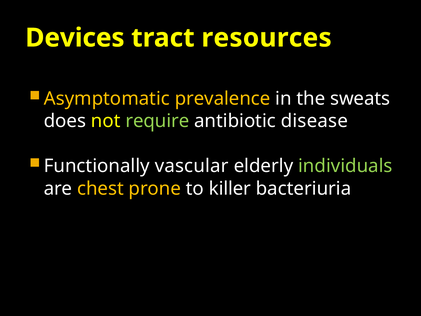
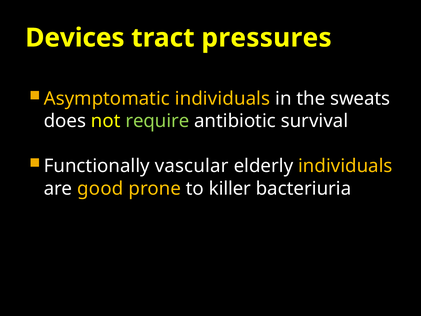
resources: resources -> pressures
Asymptomatic prevalence: prevalence -> individuals
disease: disease -> survival
individuals at (345, 166) colour: light green -> yellow
chest: chest -> good
